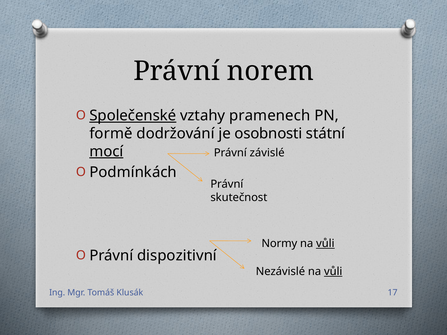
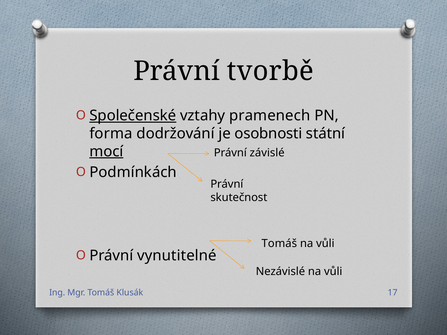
norem: norem -> tvorbě
formě: formě -> forma
Normy at (279, 244): Normy -> Tomáš
vůli at (325, 244) underline: present -> none
dispozitivní: dispozitivní -> vynutitelné
vůli at (333, 272) underline: present -> none
